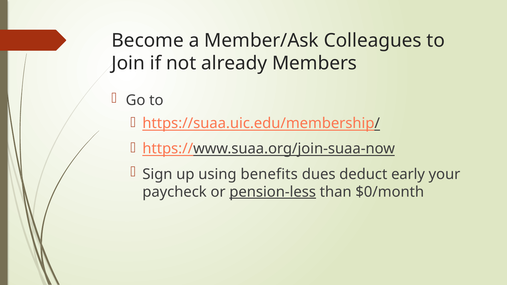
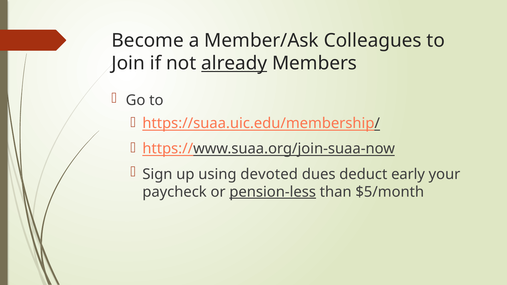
already underline: none -> present
benefits: benefits -> devoted
$0/month: $0/month -> $5/month
